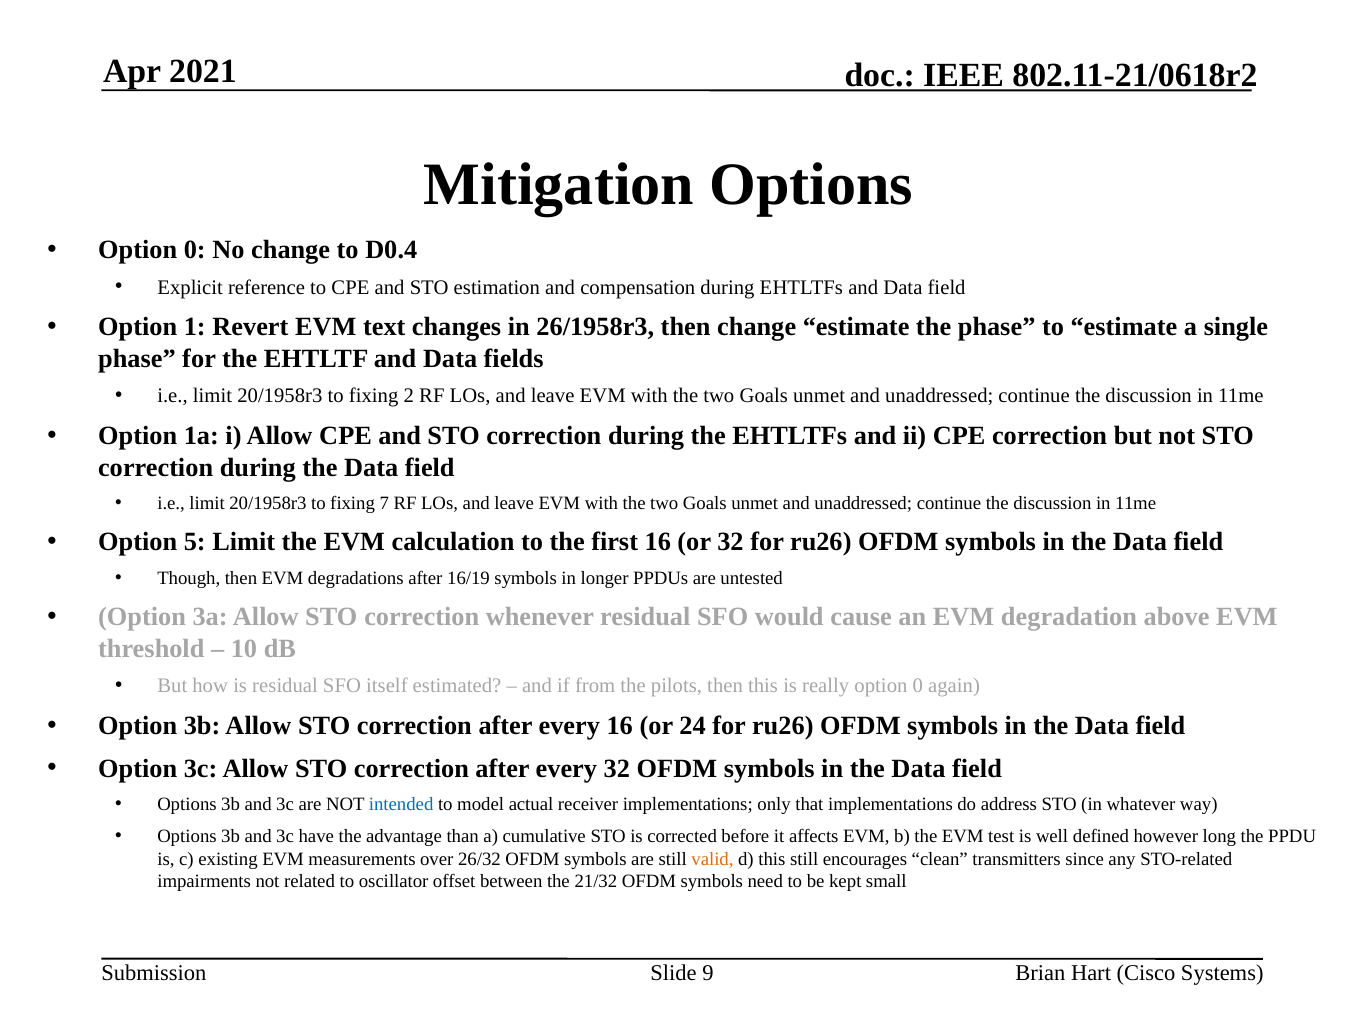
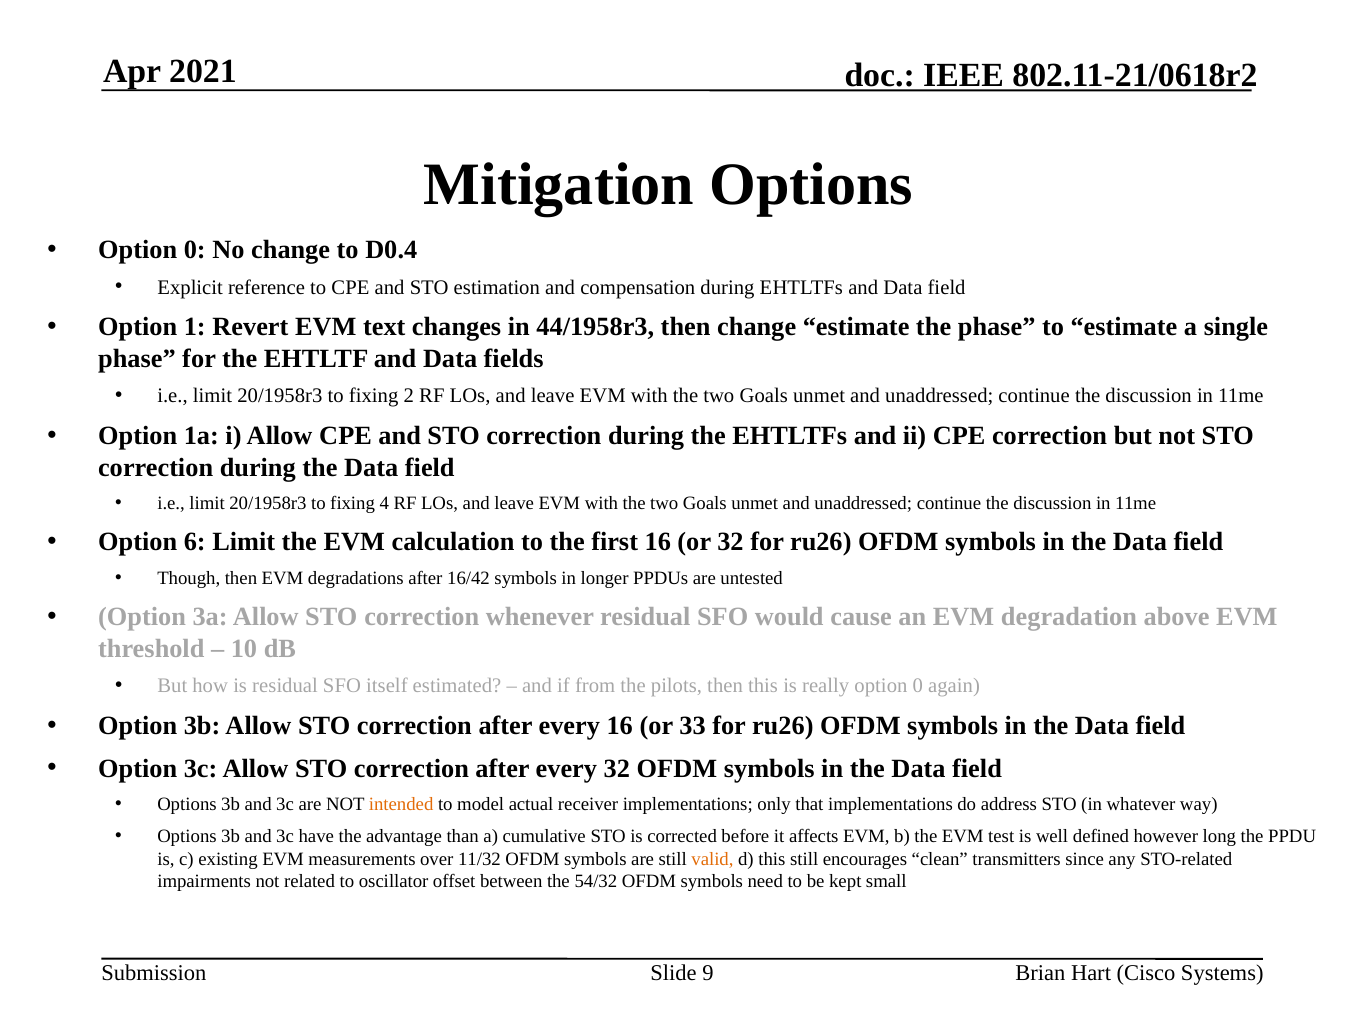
26/1958r3: 26/1958r3 -> 44/1958r3
7: 7 -> 4
5: 5 -> 6
16/19: 16/19 -> 16/42
24: 24 -> 33
intended colour: blue -> orange
26/32: 26/32 -> 11/32
21/32: 21/32 -> 54/32
